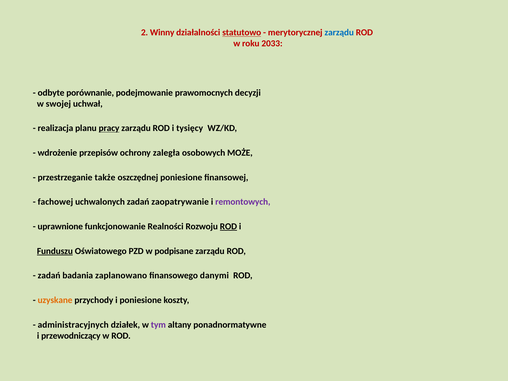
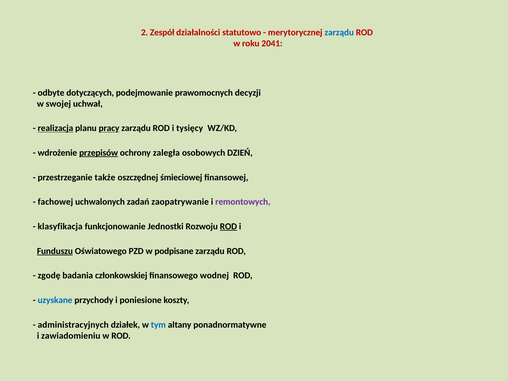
Winny: Winny -> Zespół
statutowo underline: present -> none
2033: 2033 -> 2041
porównanie: porównanie -> dotyczących
realizacja underline: none -> present
przepisów underline: none -> present
MOŻE: MOŻE -> DZIEŃ
oszczędnej poniesione: poniesione -> śmieciowej
uprawnione: uprawnione -> klasyfikacja
Realności: Realności -> Jednostki
zadań at (49, 276): zadań -> zgodę
zaplanowano: zaplanowano -> członkowskiej
danymi: danymi -> wodnej
uzyskane colour: orange -> blue
tym colour: purple -> blue
przewodniczący: przewodniczący -> zawiadomieniu
